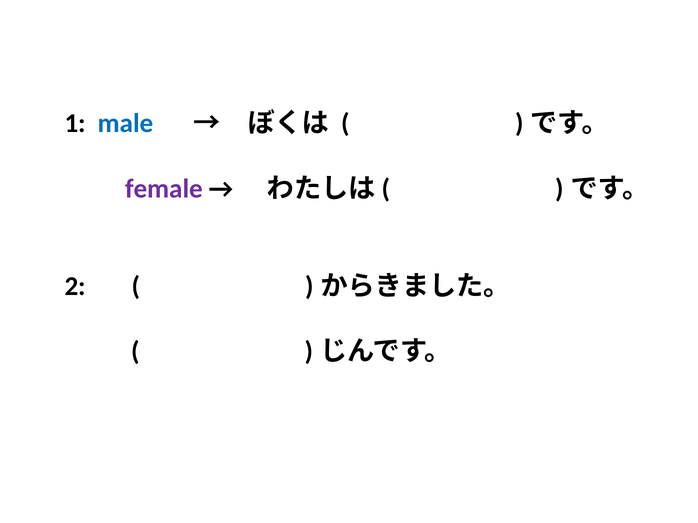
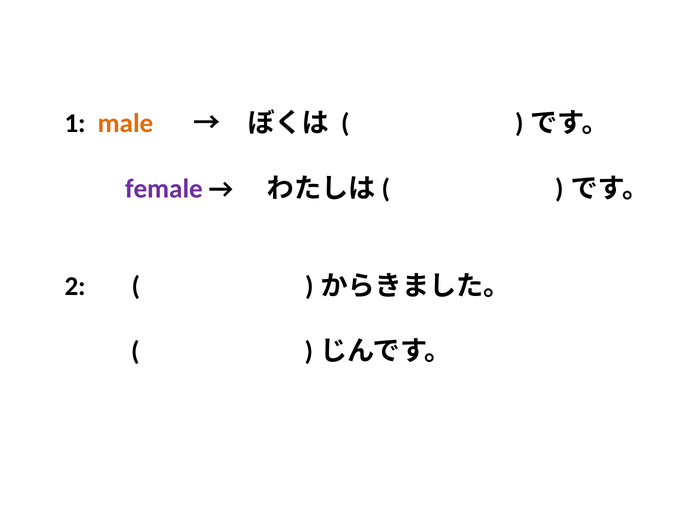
male colour: blue -> orange
